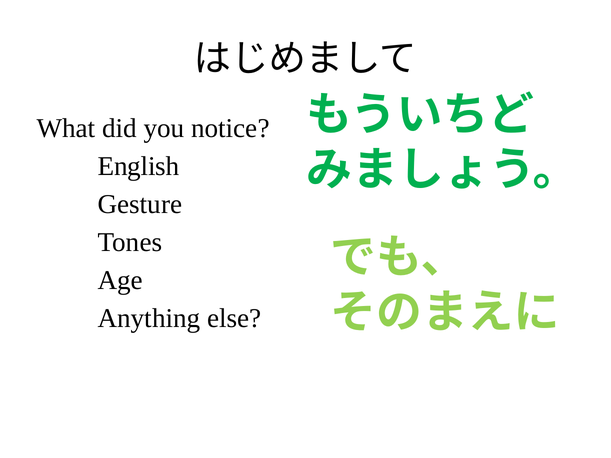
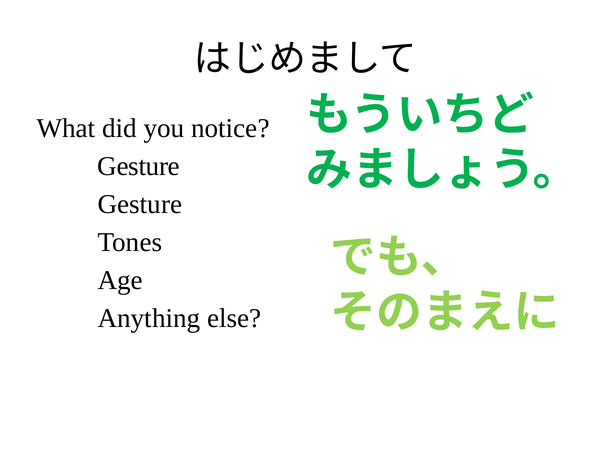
English at (139, 166): English -> Gesture
